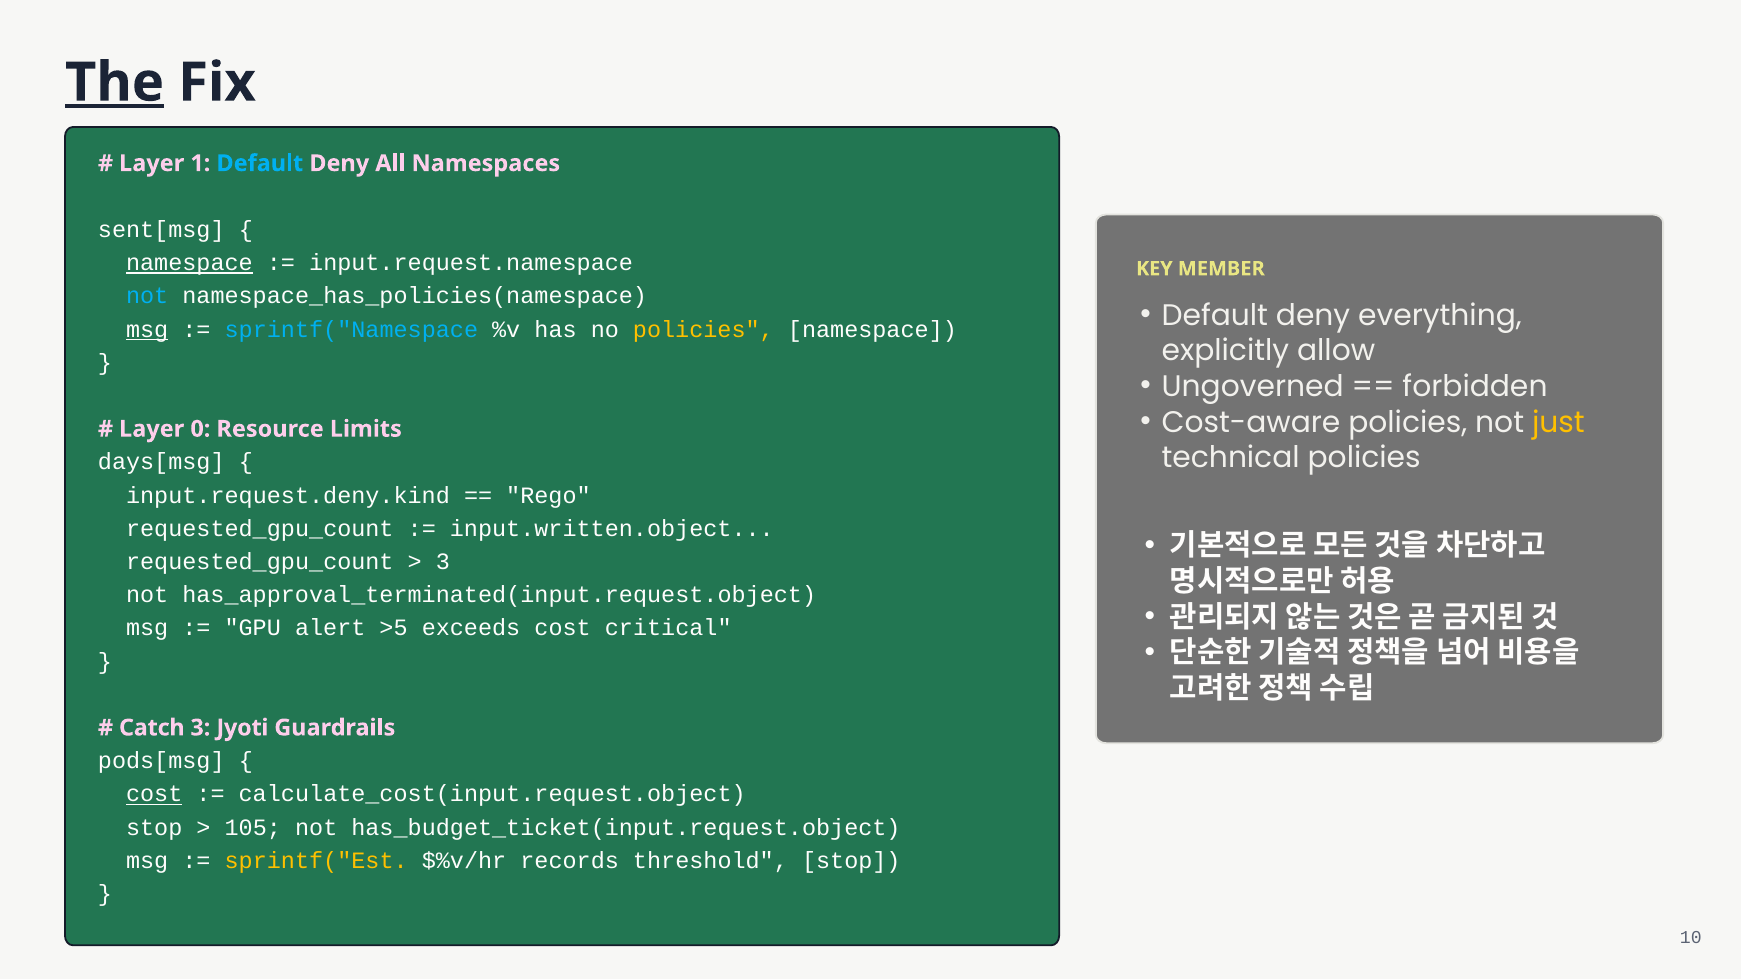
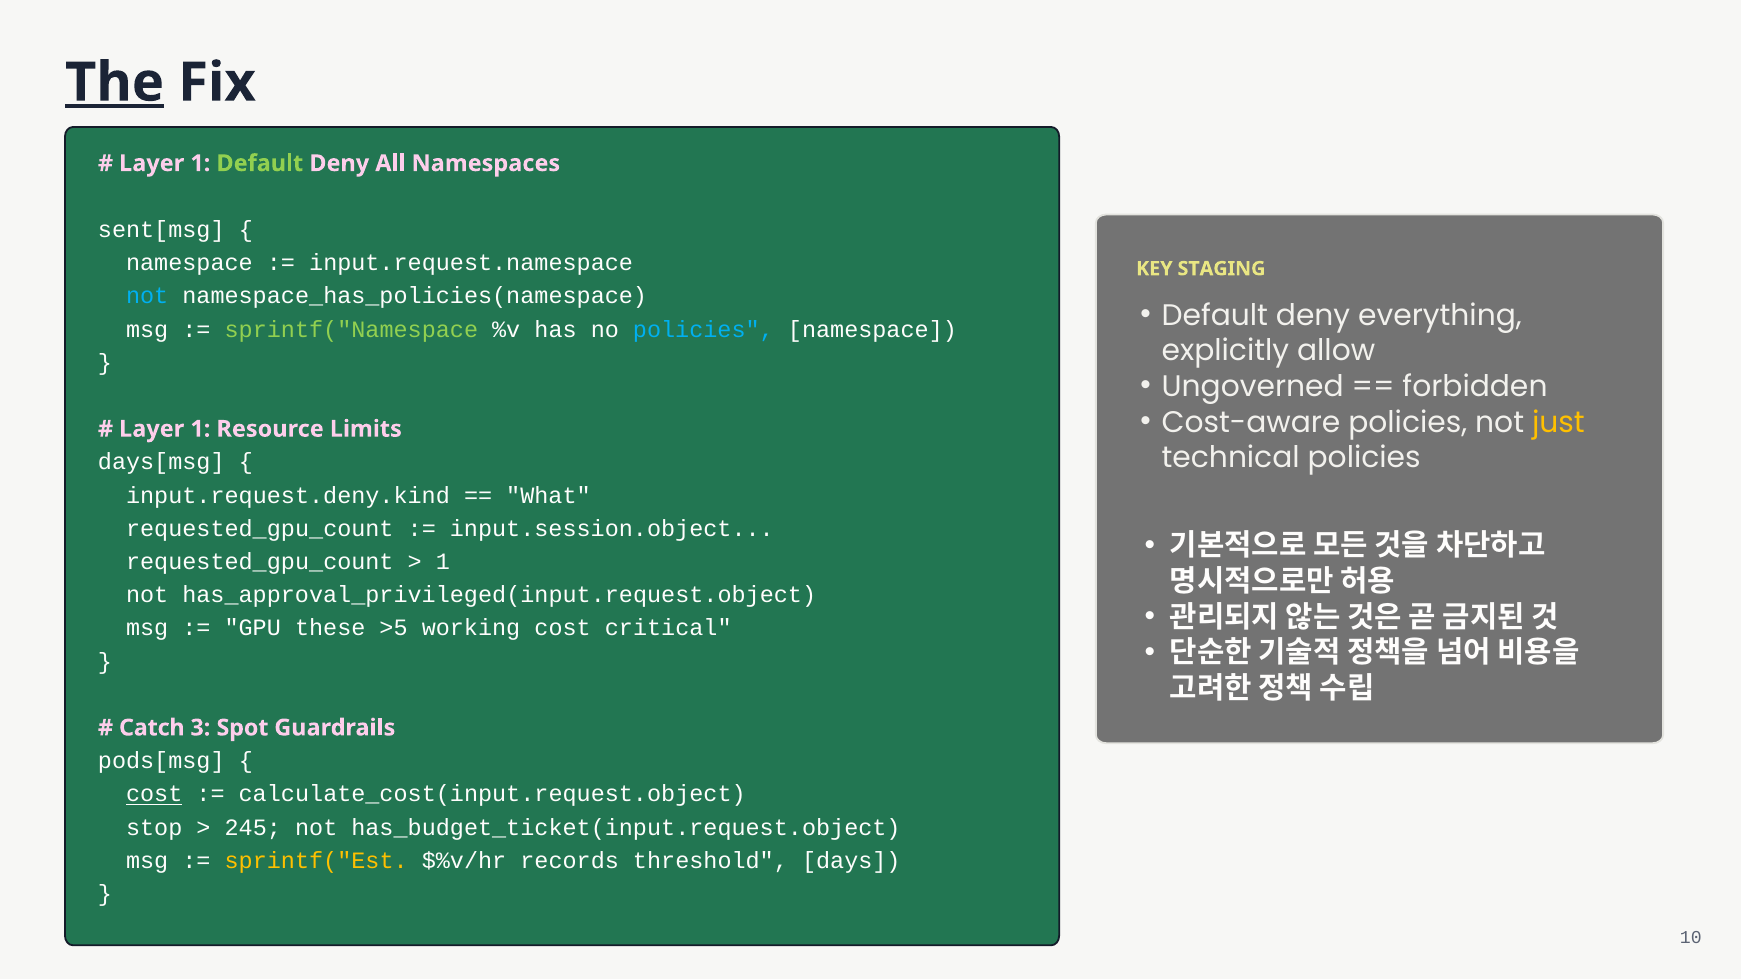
Default at (260, 163) colour: light blue -> light green
namespace at (189, 263) underline: present -> none
MEMBER: MEMBER -> STAGING
msg at (147, 329) underline: present -> none
sprintf("Namespace colour: light blue -> light green
policies at (703, 329) colour: yellow -> light blue
0 at (200, 429): 0 -> 1
Rego: Rego -> What
input.written.object: input.written.object -> input.session.object
3 at (443, 562): 3 -> 1
has_approval_terminated(input.request.object: has_approval_terminated(input.request.object -> has_approval_privileged(input.request.object
alert: alert -> these
exceeds: exceeds -> working
Jyoti: Jyoti -> Spot
105: 105 -> 245
threshold stop: stop -> days
